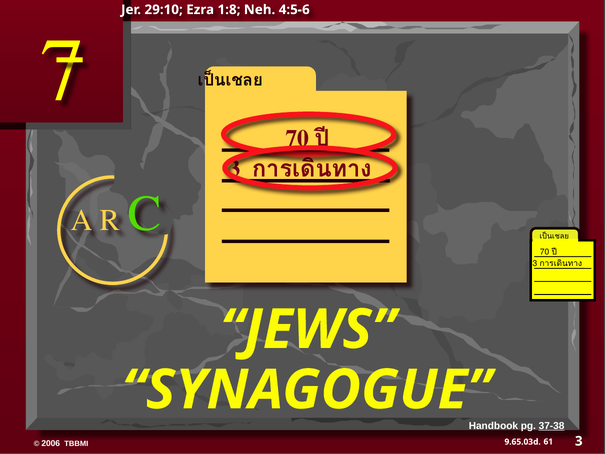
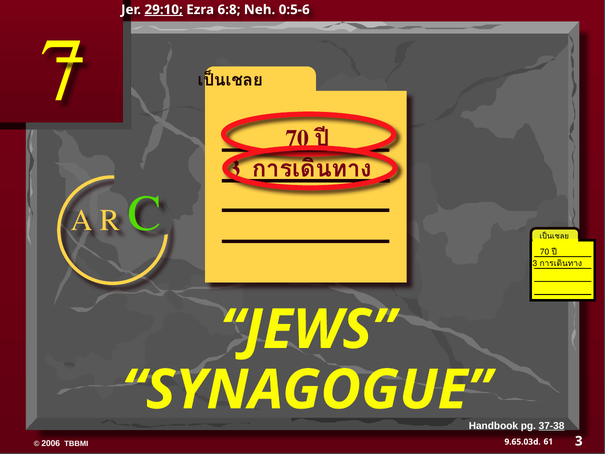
29:10 underline: none -> present
1:8: 1:8 -> 6:8
4:5-6: 4:5-6 -> 0:5-6
